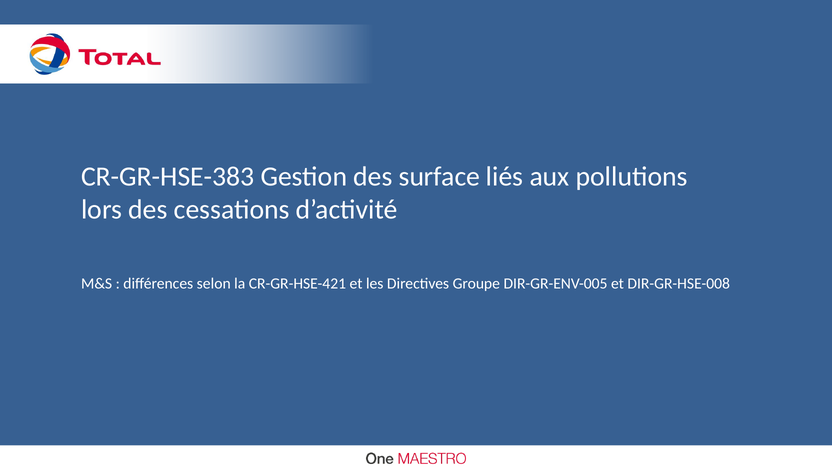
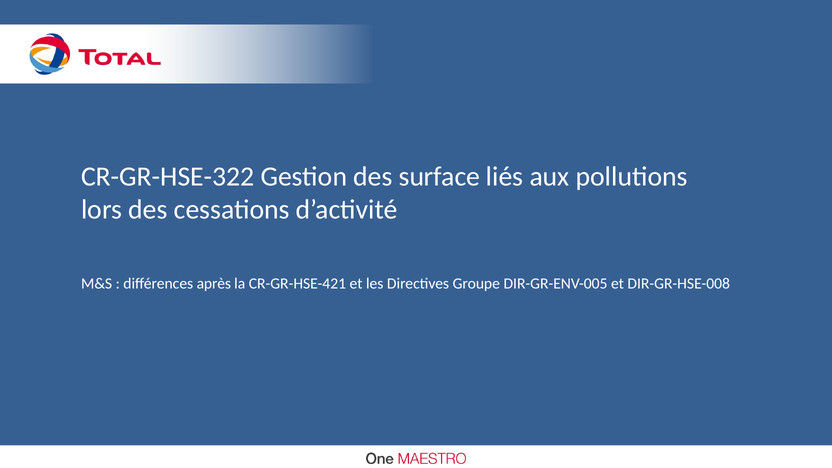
CR-GR-HSE-383: CR-GR-HSE-383 -> CR-GR-HSE-322
selon: selon -> après
